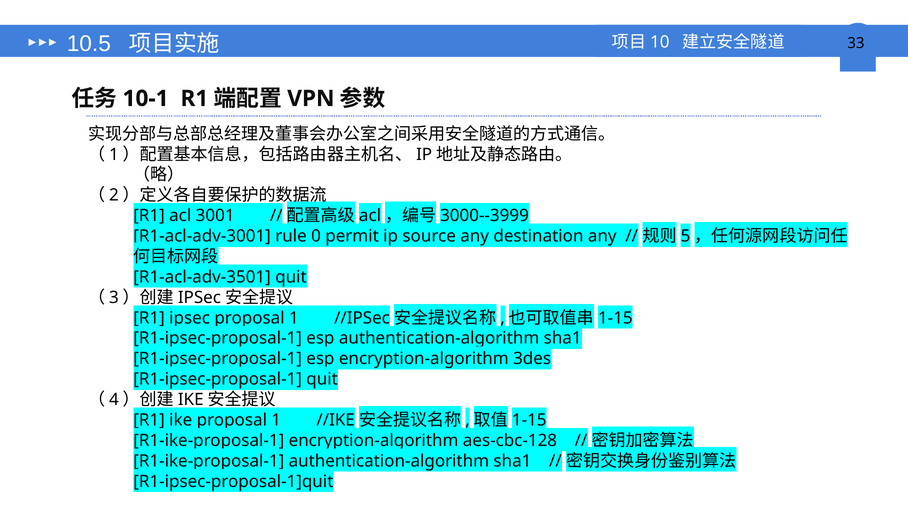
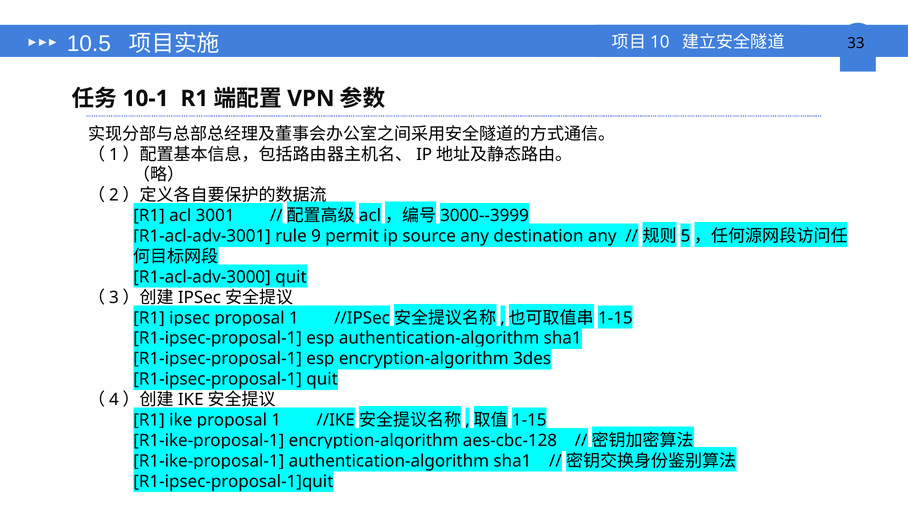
0: 0 -> 9
R1-acl-adv-3501: R1-acl-adv-3501 -> R1-acl-adv-3000
